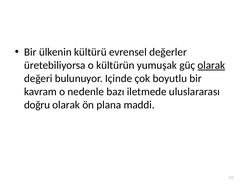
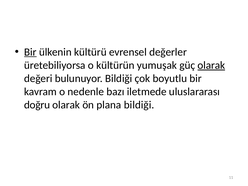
Bir at (30, 52) underline: none -> present
bulunuyor Içinde: Içinde -> Bildiği
plana maddi: maddi -> bildiği
